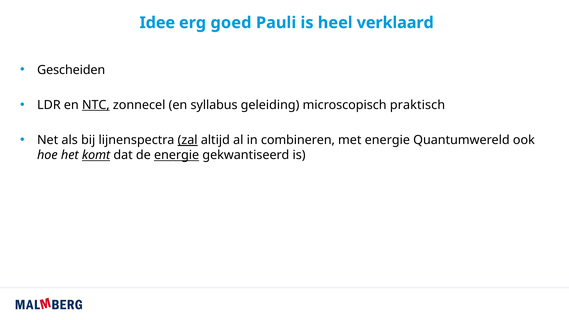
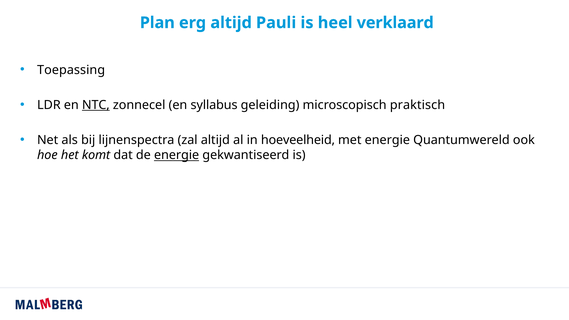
Idee: Idee -> Plan
erg goed: goed -> altijd
Gescheiden: Gescheiden -> Toepassing
zal underline: present -> none
combineren: combineren -> hoeveelheid
komt underline: present -> none
